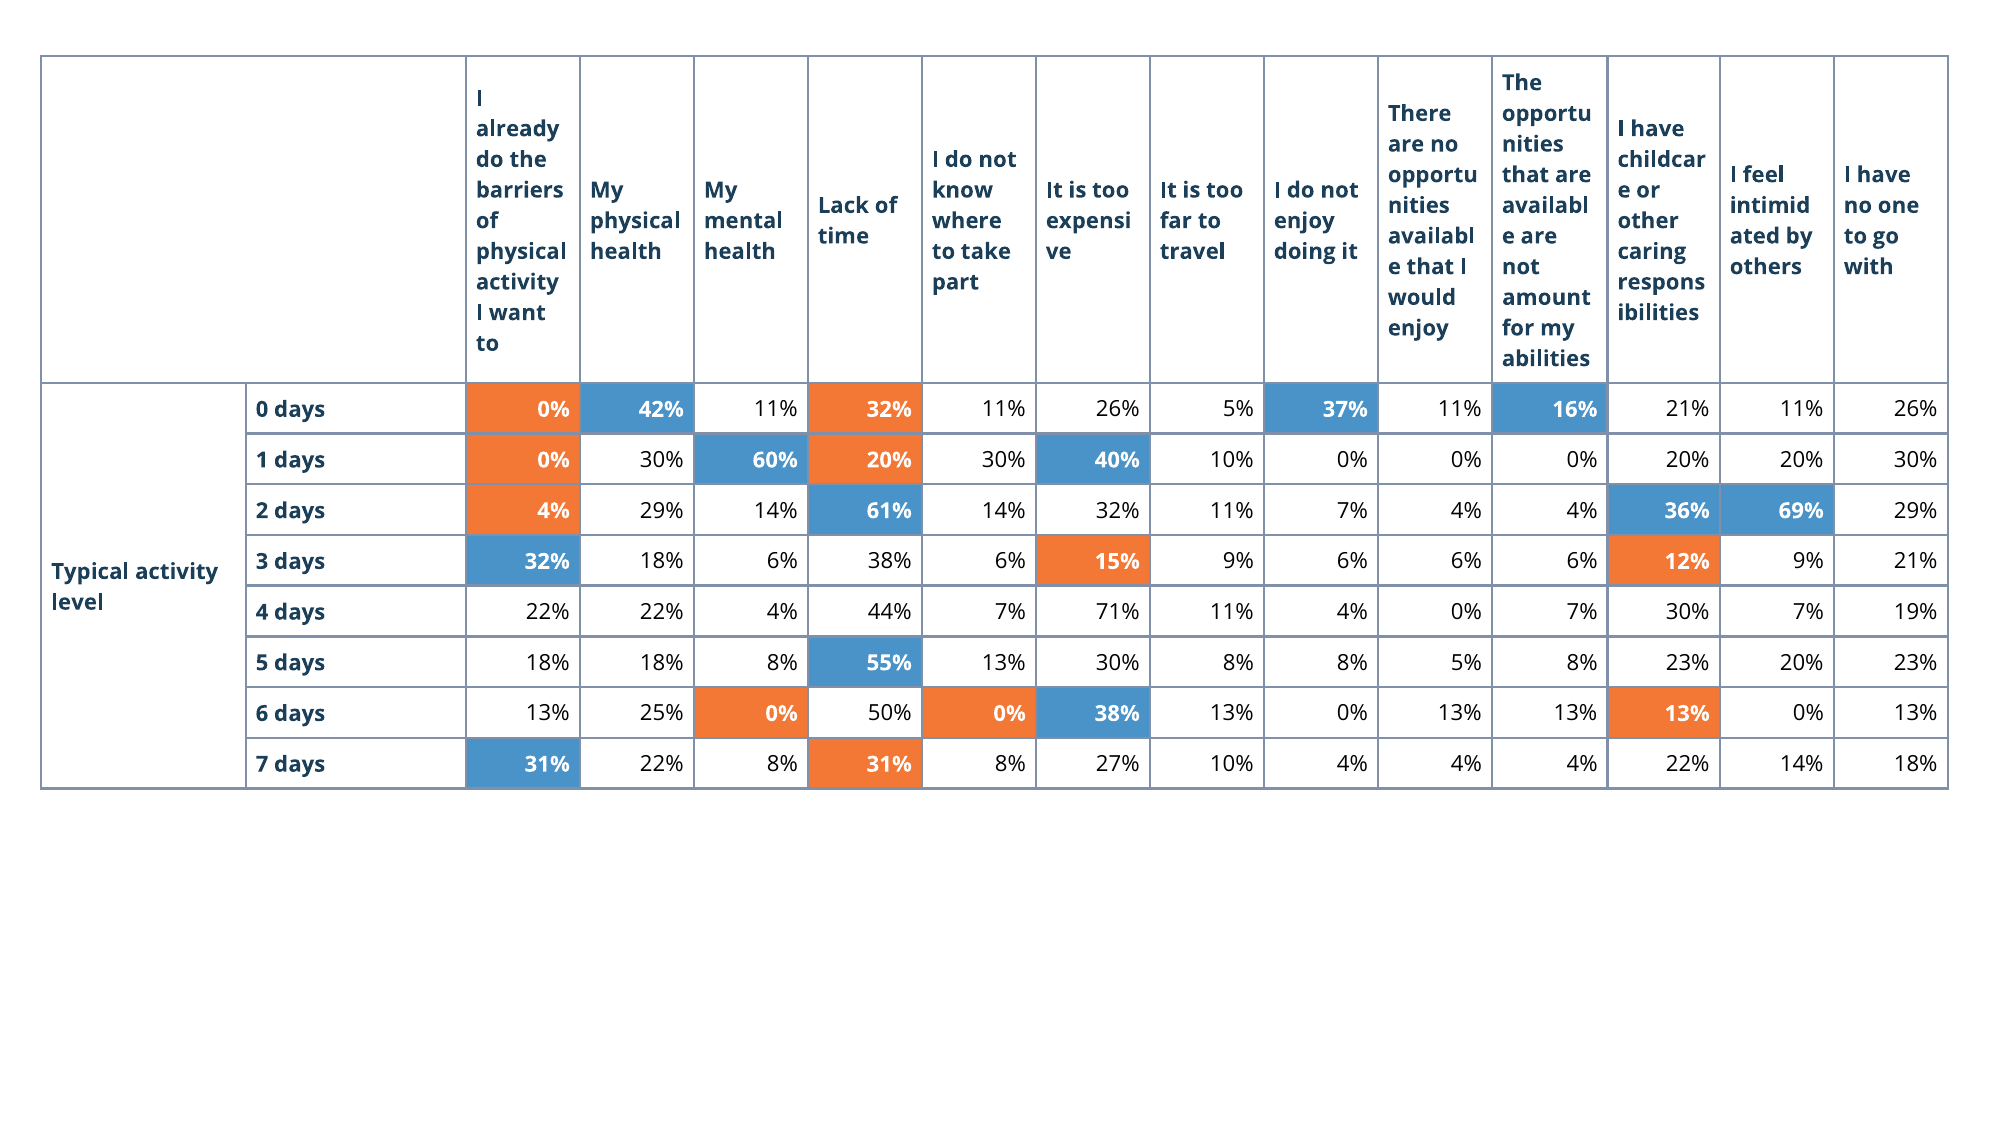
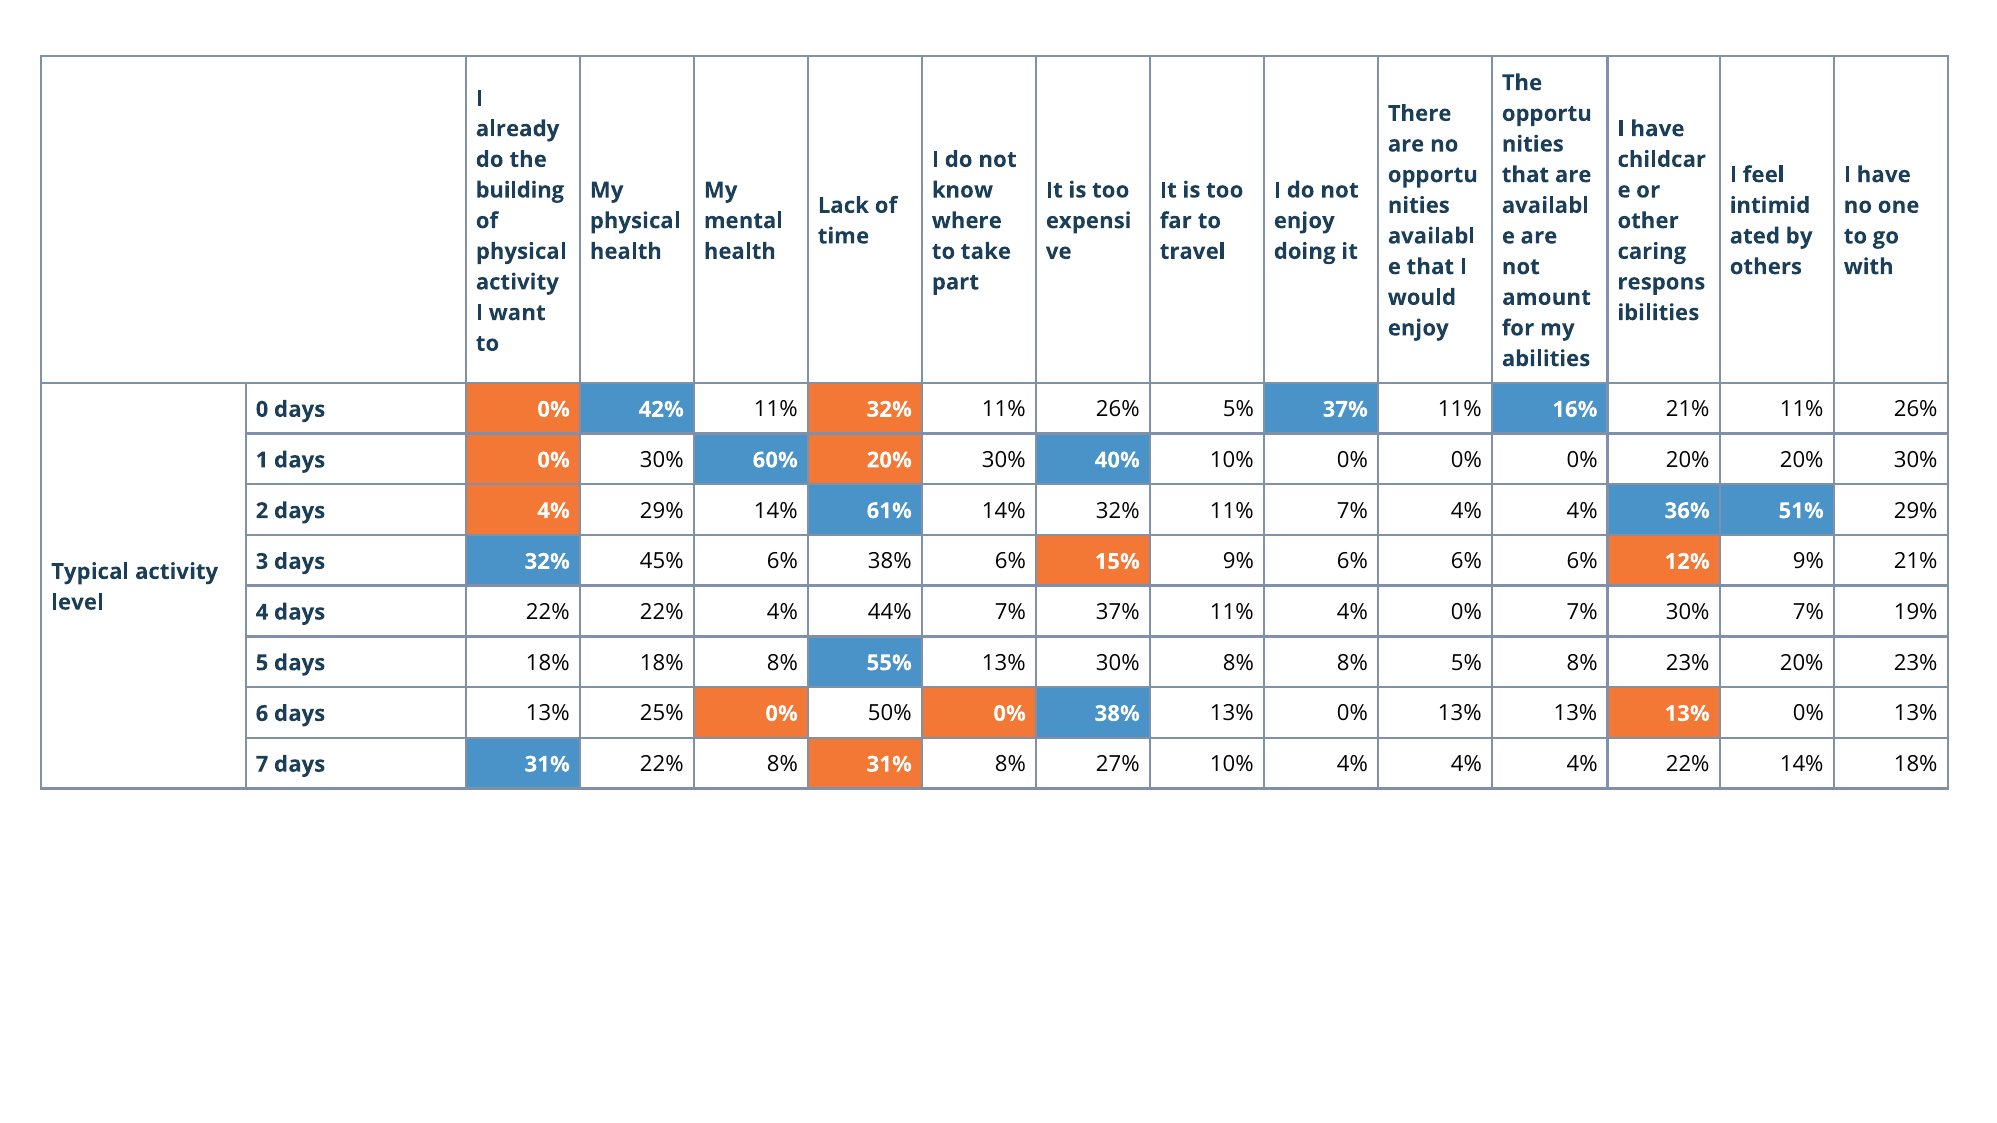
barriers: barriers -> building
69%: 69% -> 51%
32% 18%: 18% -> 45%
7% 71%: 71% -> 37%
